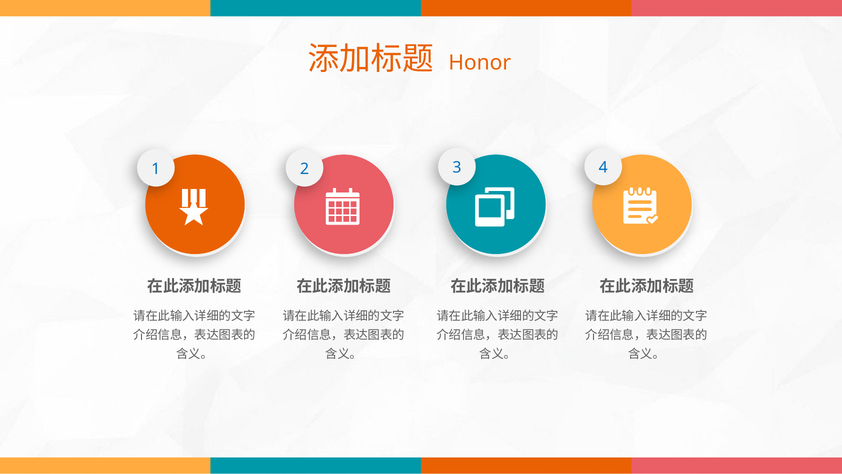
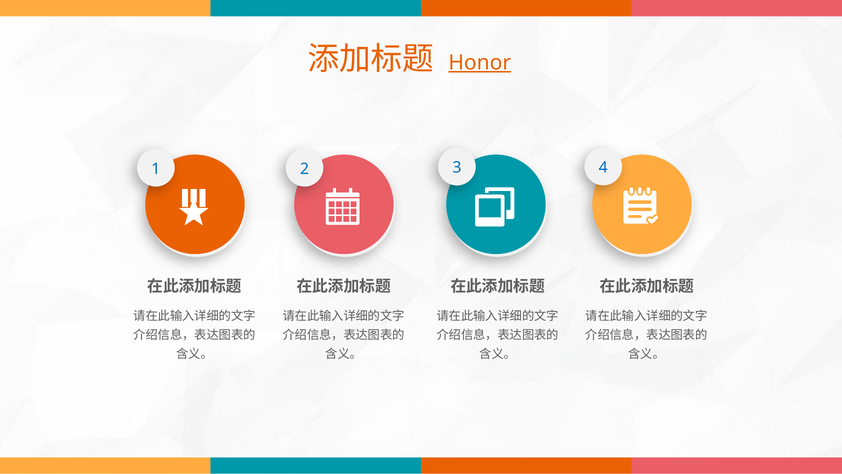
Honor underline: none -> present
